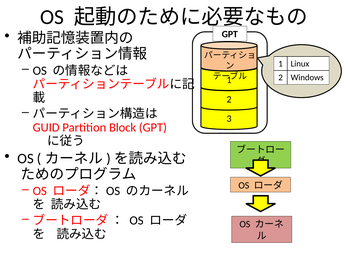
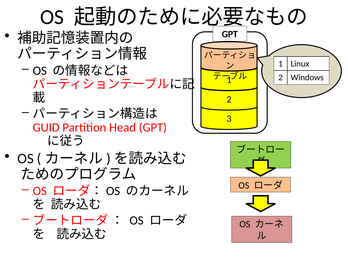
Block: Block -> Head
